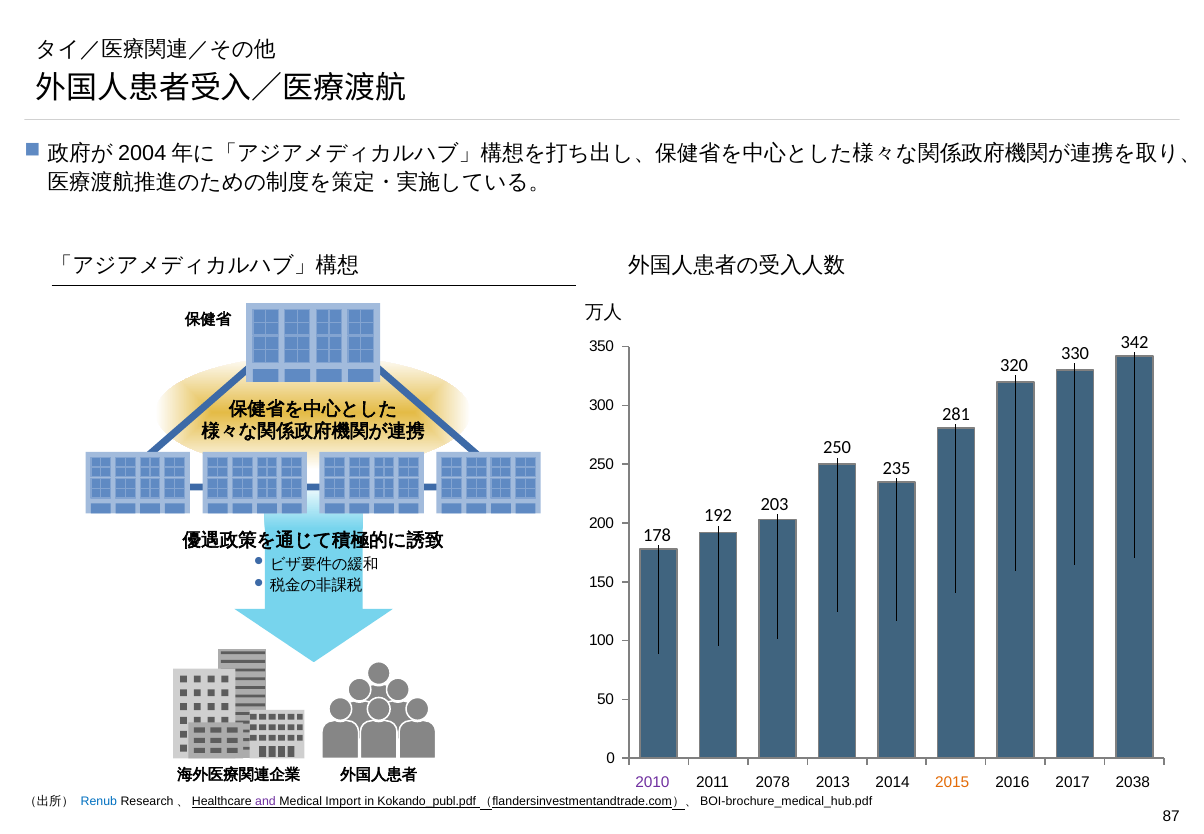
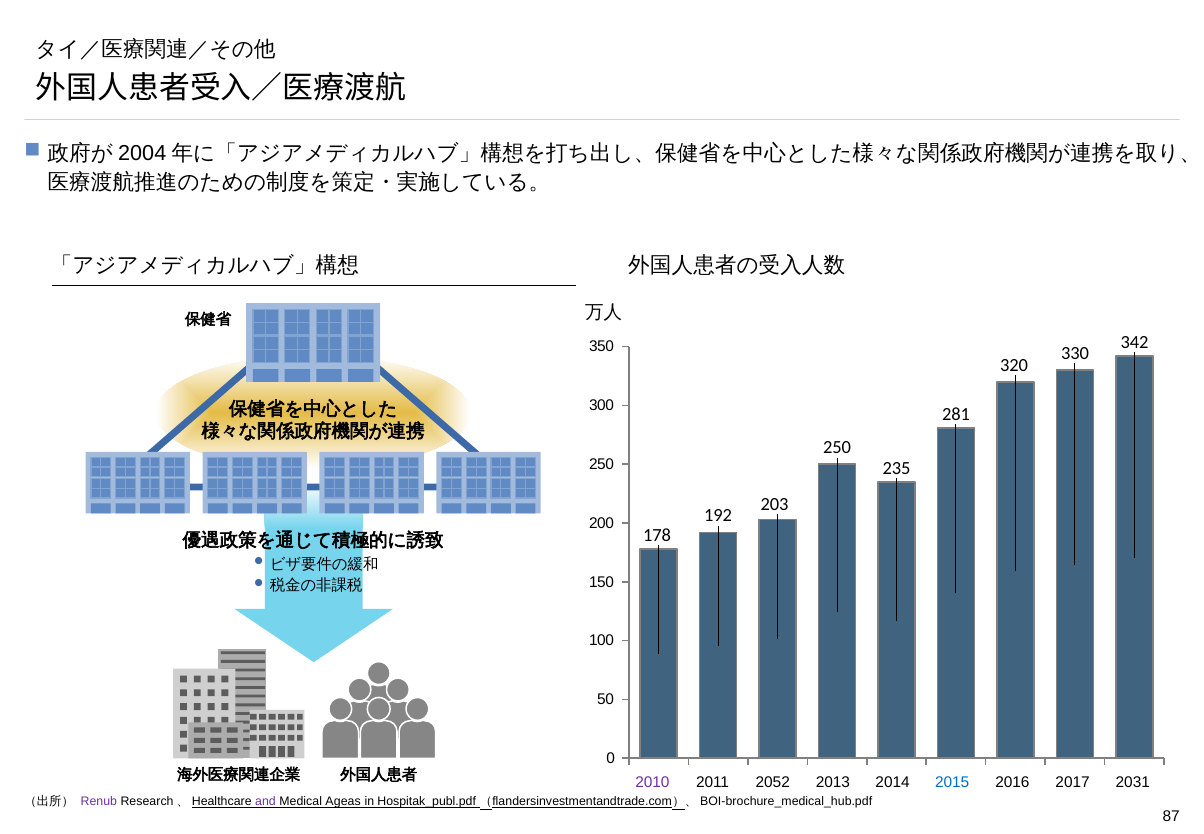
2078: 2078 -> 2052
2015 colour: orange -> blue
2038: 2038 -> 2031
Renub colour: blue -> purple
Import: Import -> Ageas
Kokando_publ.pdf: Kokando_publ.pdf -> Hospitak_publ.pdf
